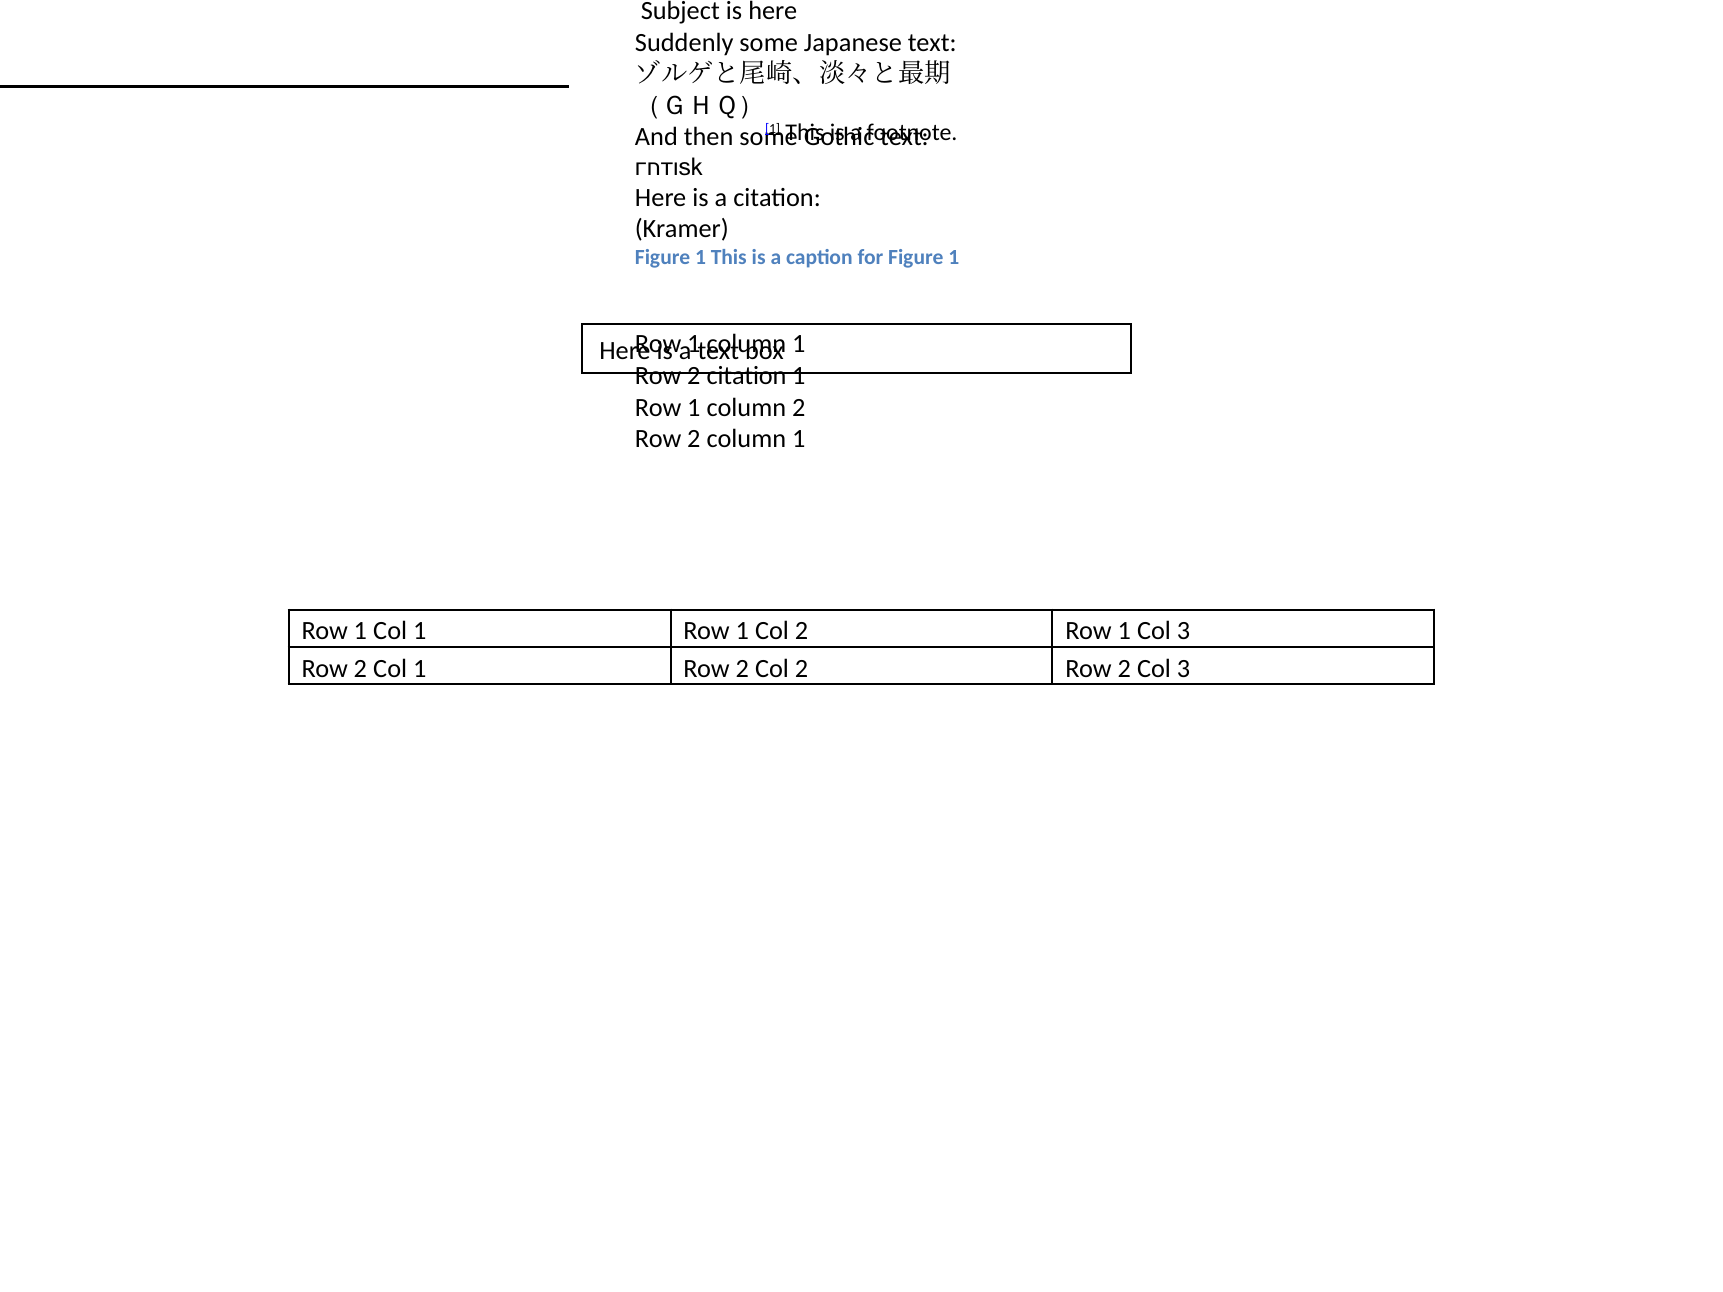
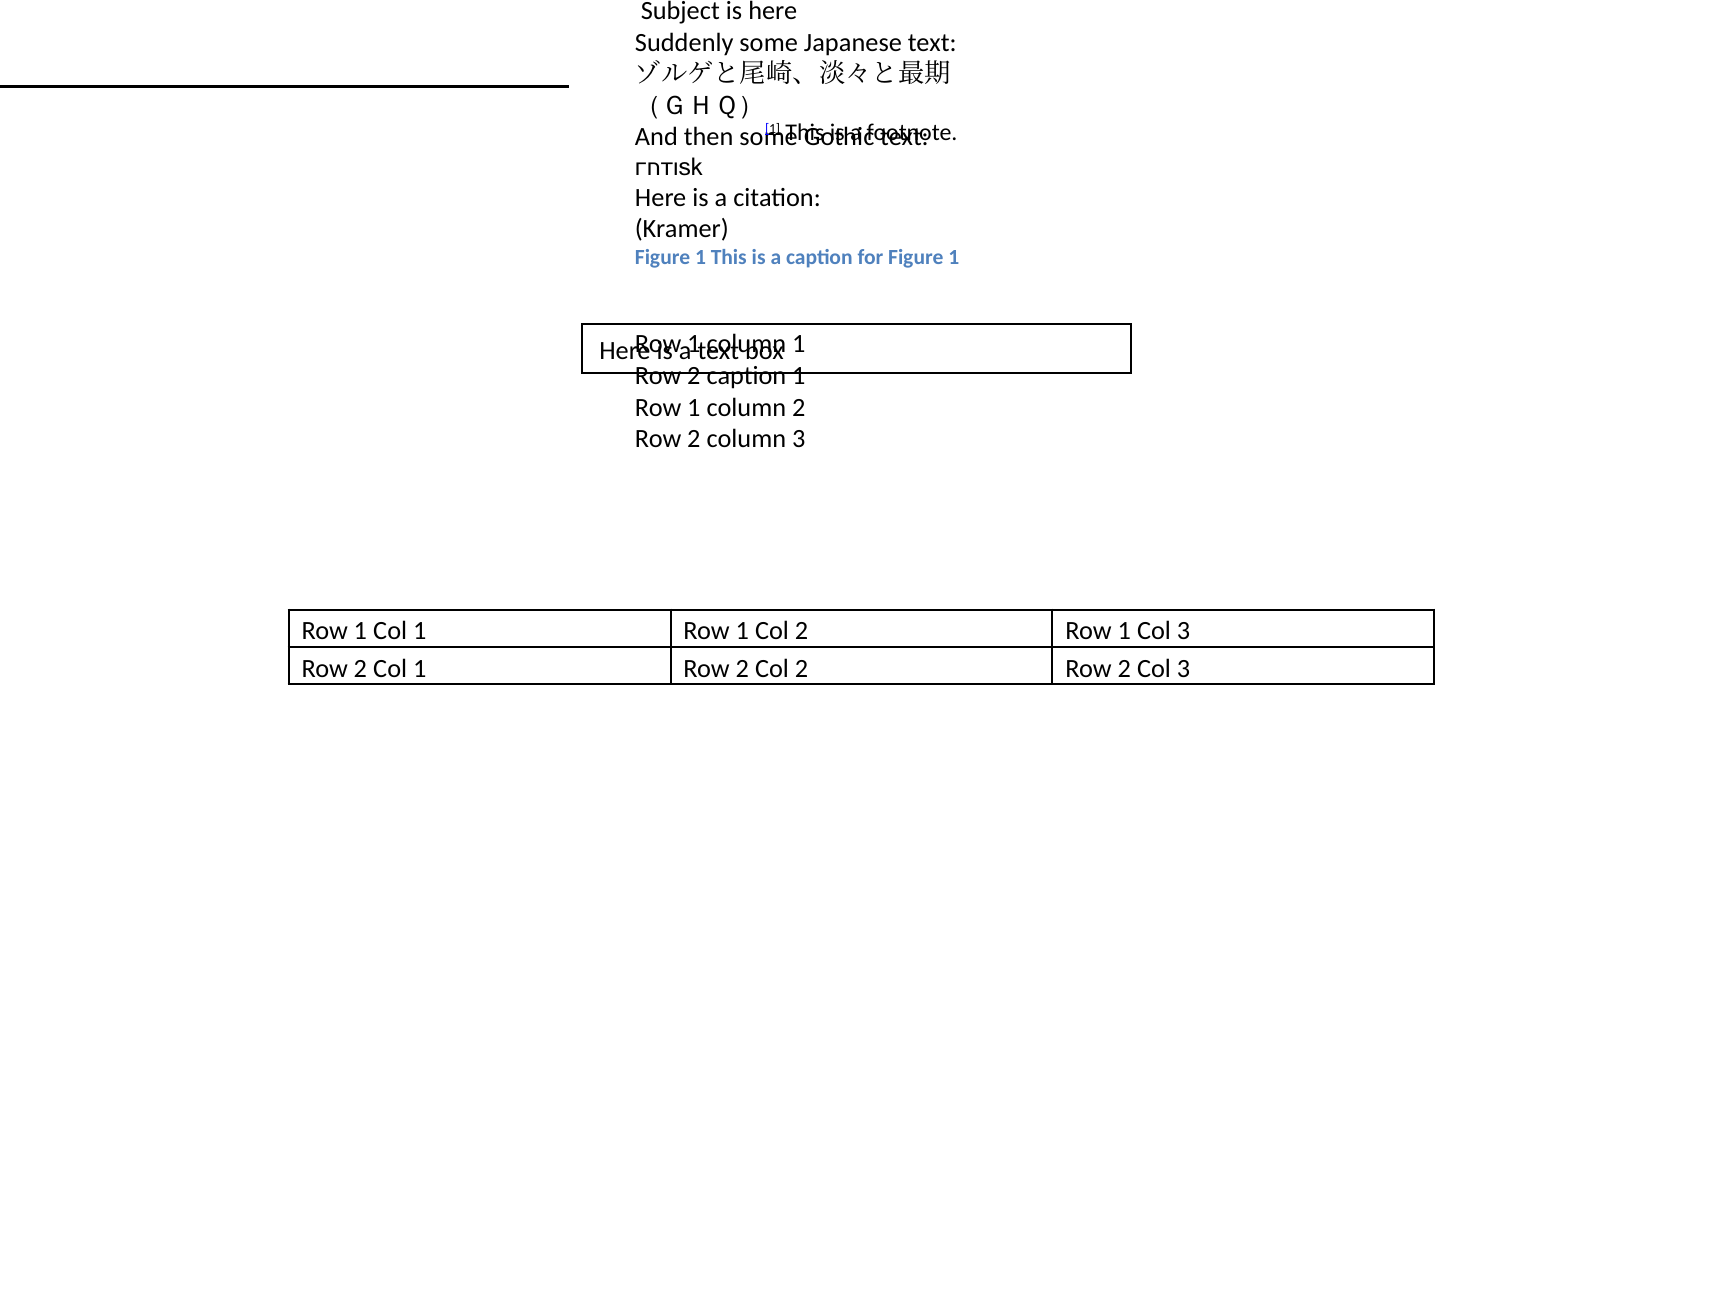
2 citation: citation -> caption
2 column 1: 1 -> 3
